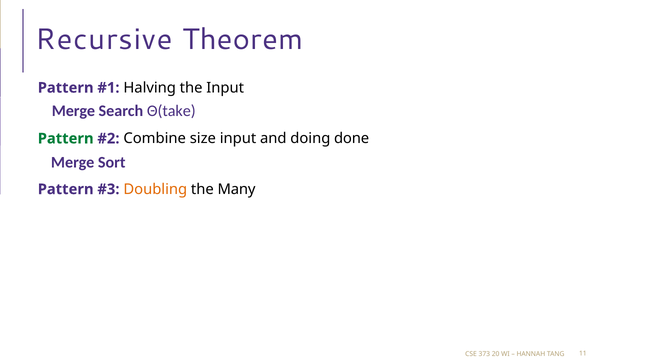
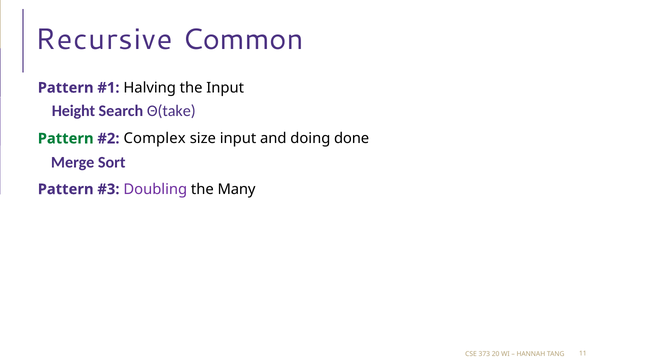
Theorem: Theorem -> Common
Merge at (73, 111): Merge -> Height
Combine: Combine -> Complex
Doubling colour: orange -> purple
